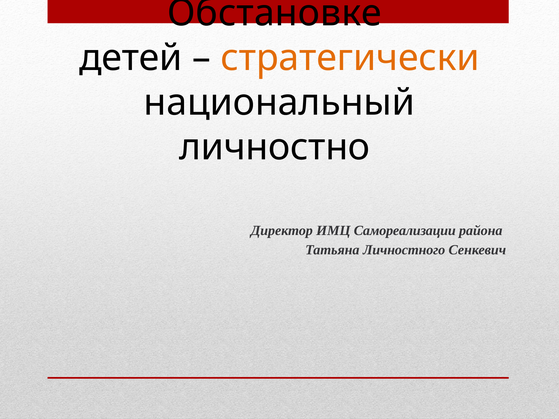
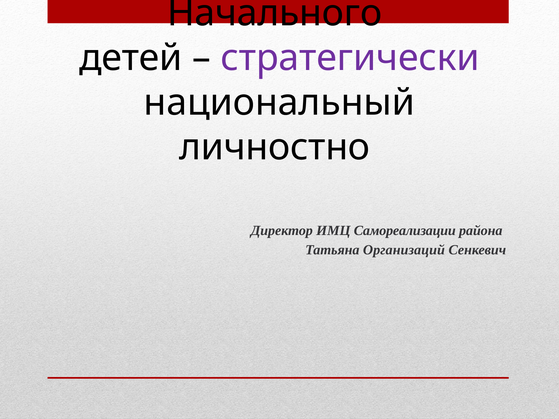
Обстановке: Обстановке -> Начального
стратегически colour: orange -> purple
Личностного: Личностного -> Организаций
